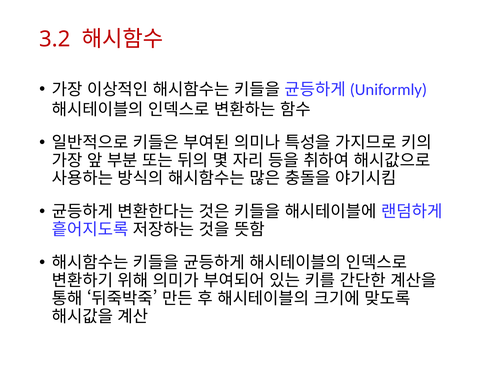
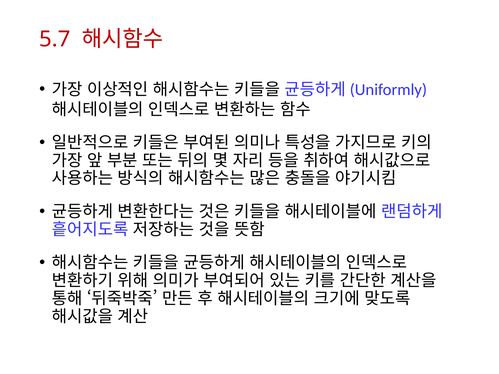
3.2: 3.2 -> 5.7
